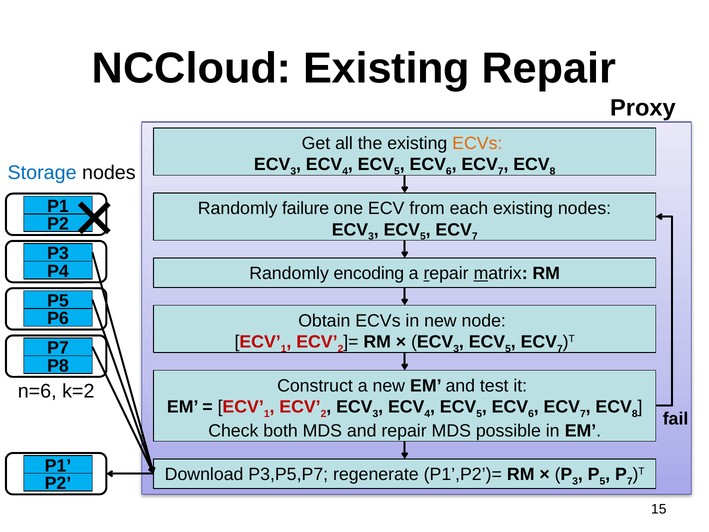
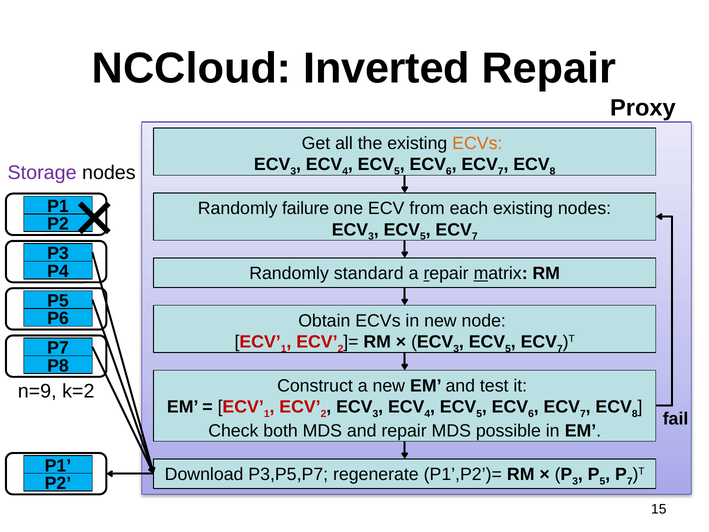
NCCloud Existing: Existing -> Inverted
Storage colour: blue -> purple
encoding: encoding -> standard
n=6: n=6 -> n=9
